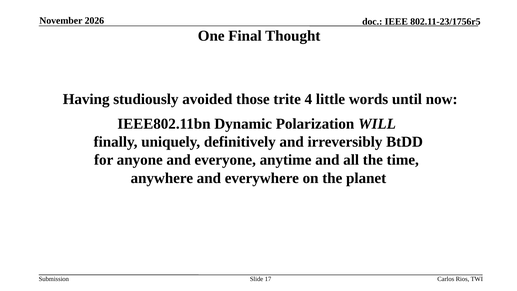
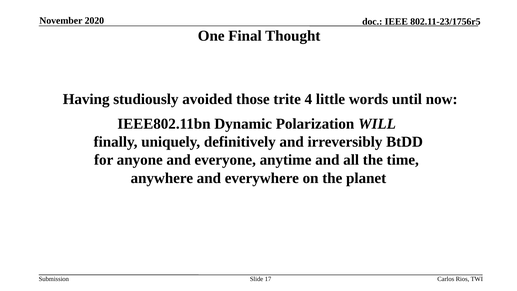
2026: 2026 -> 2020
